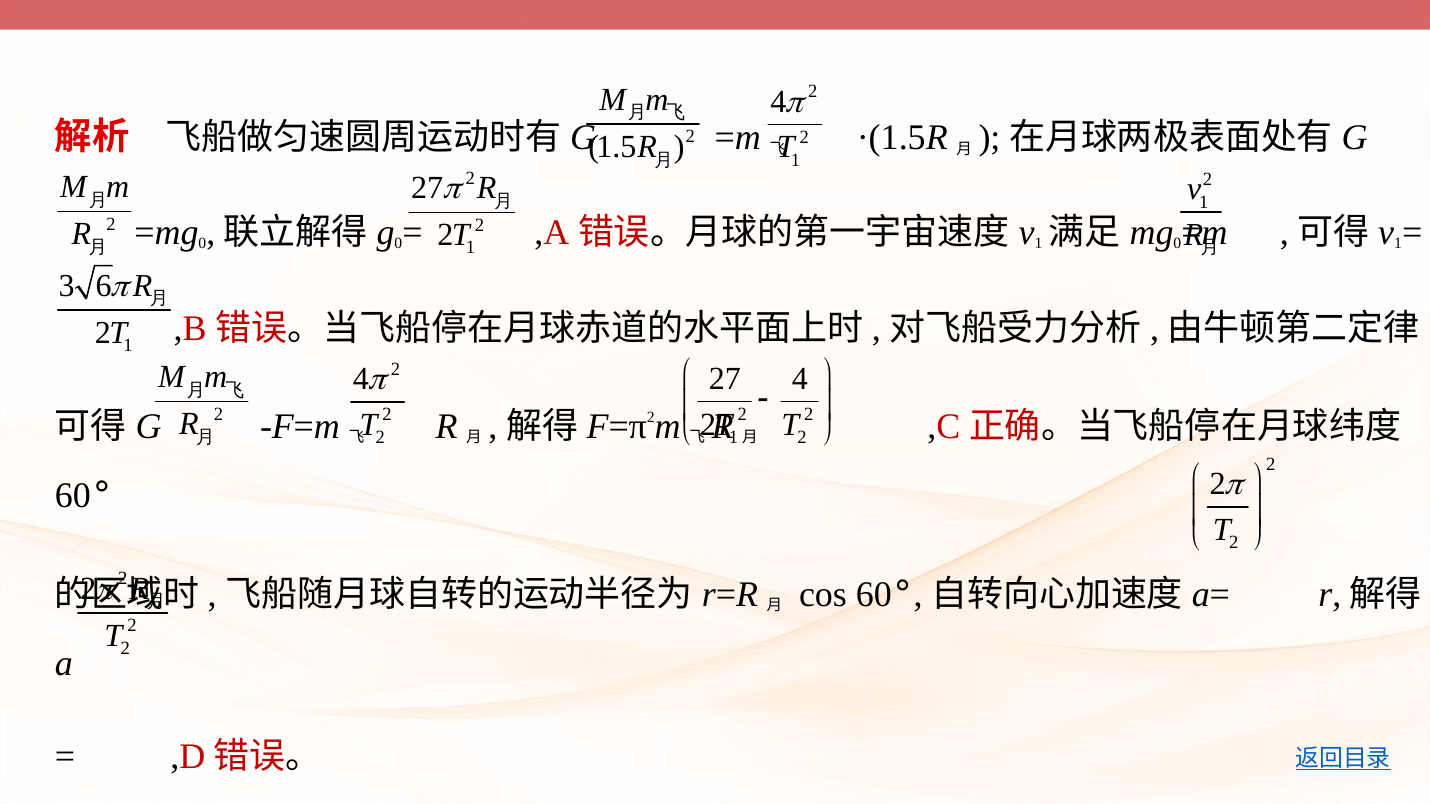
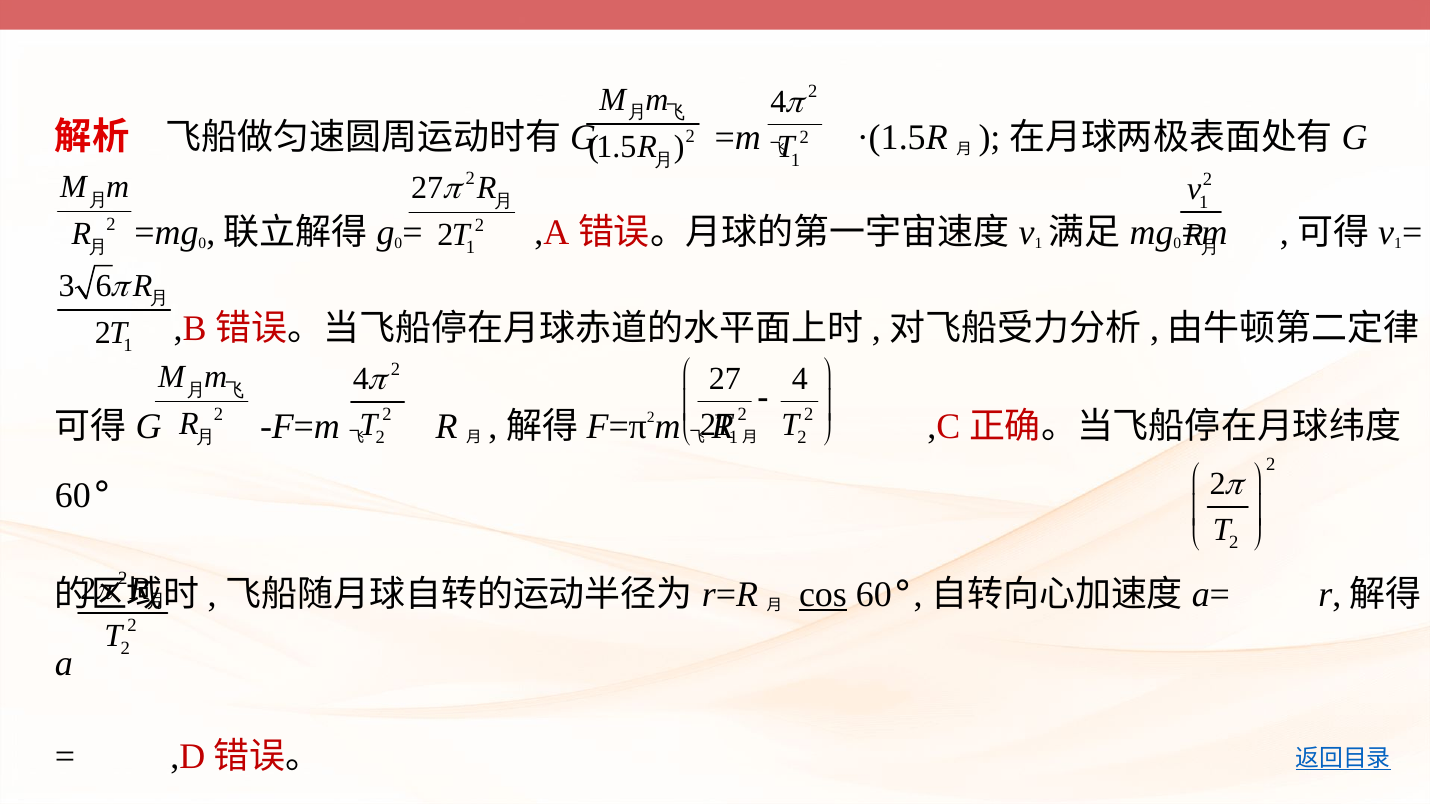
cos underline: none -> present
